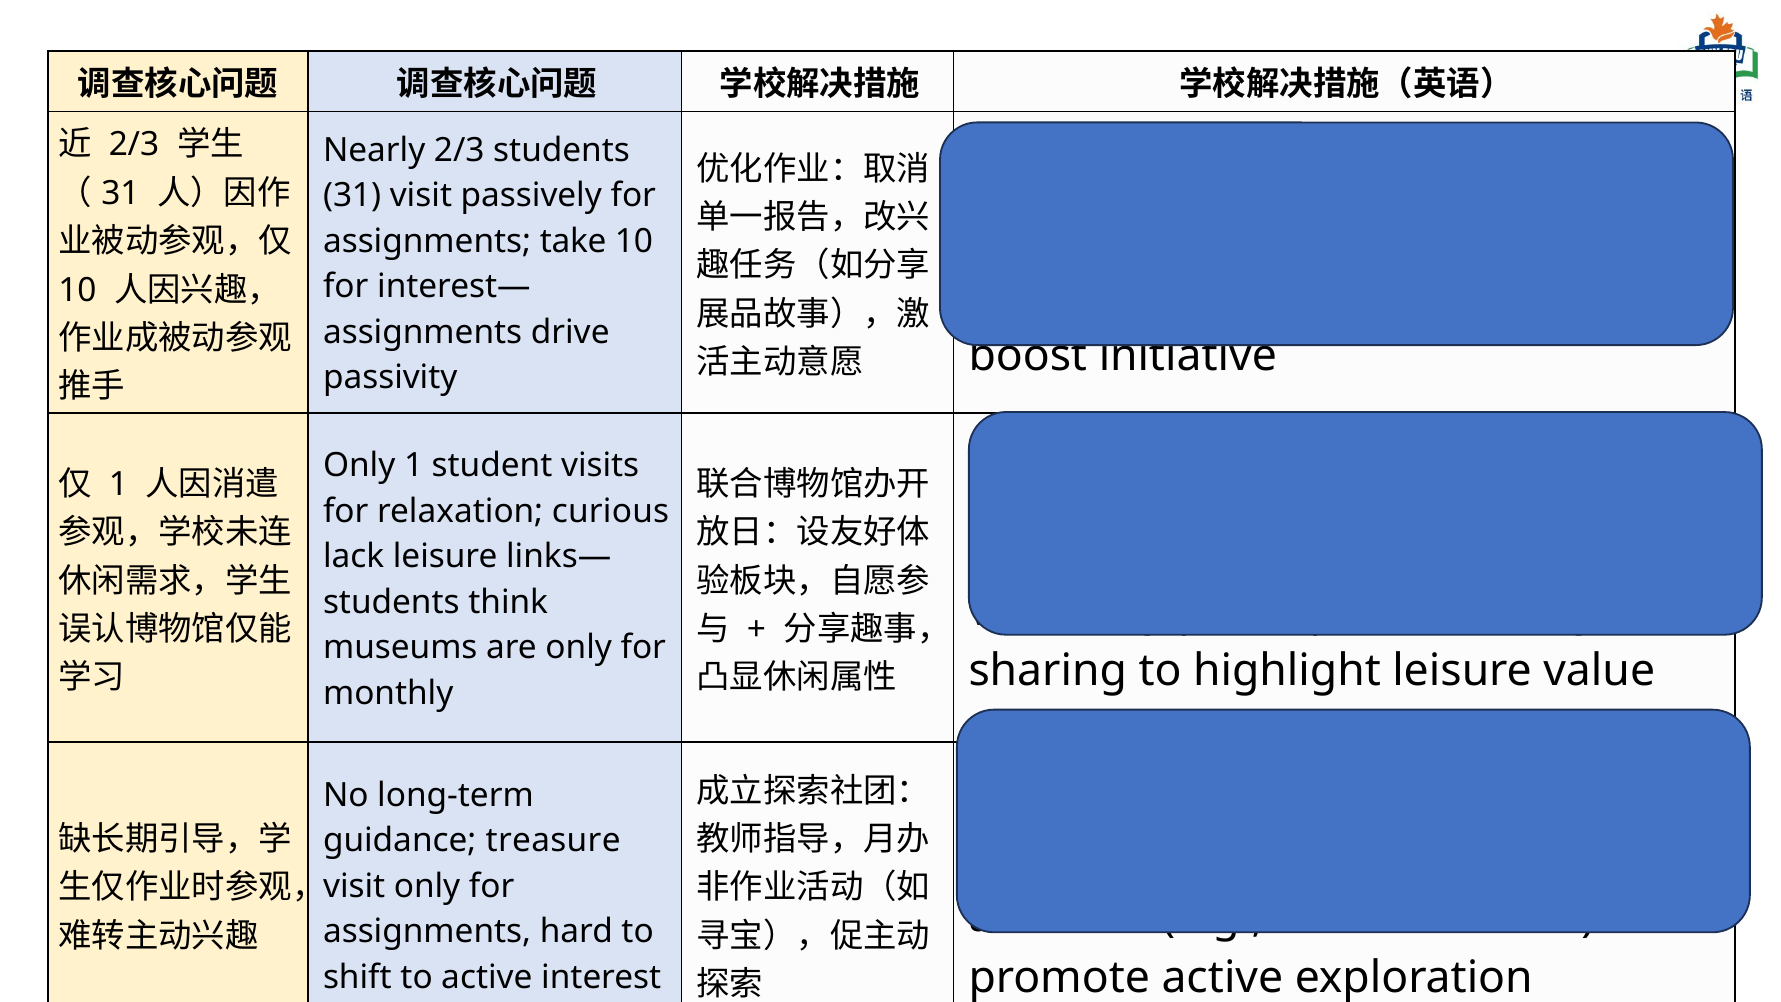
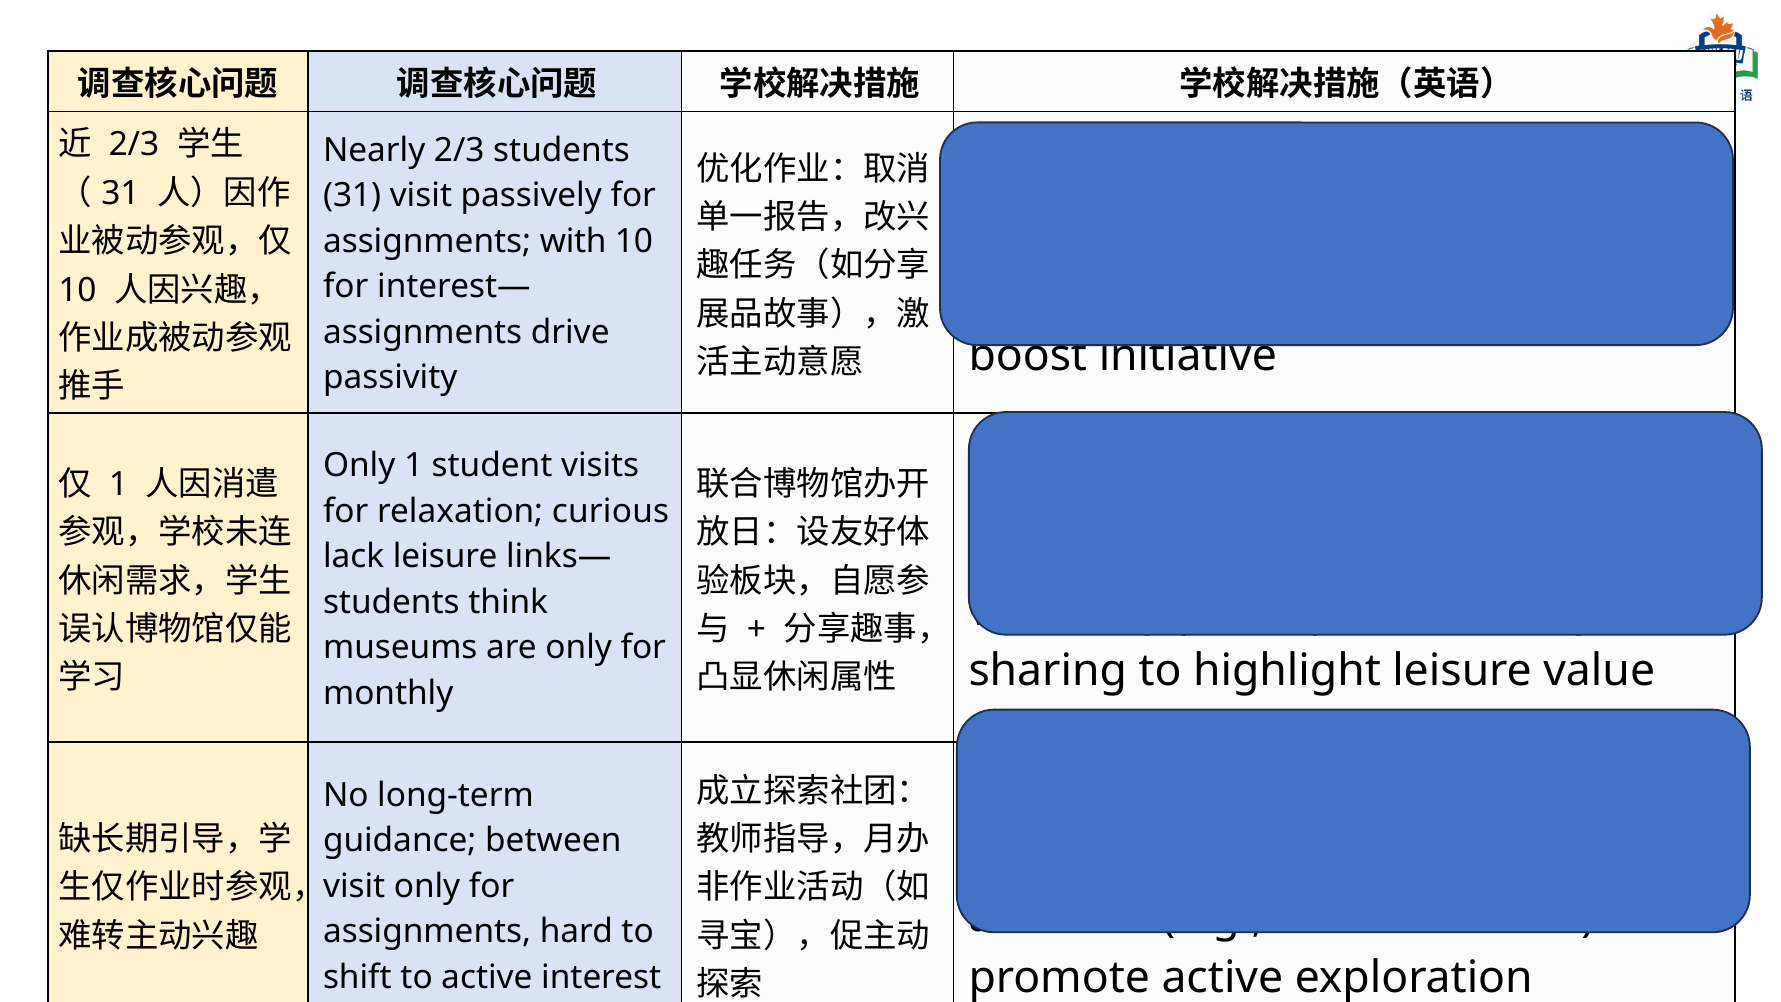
assignments take: take -> with
guidance treasure: treasure -> between
